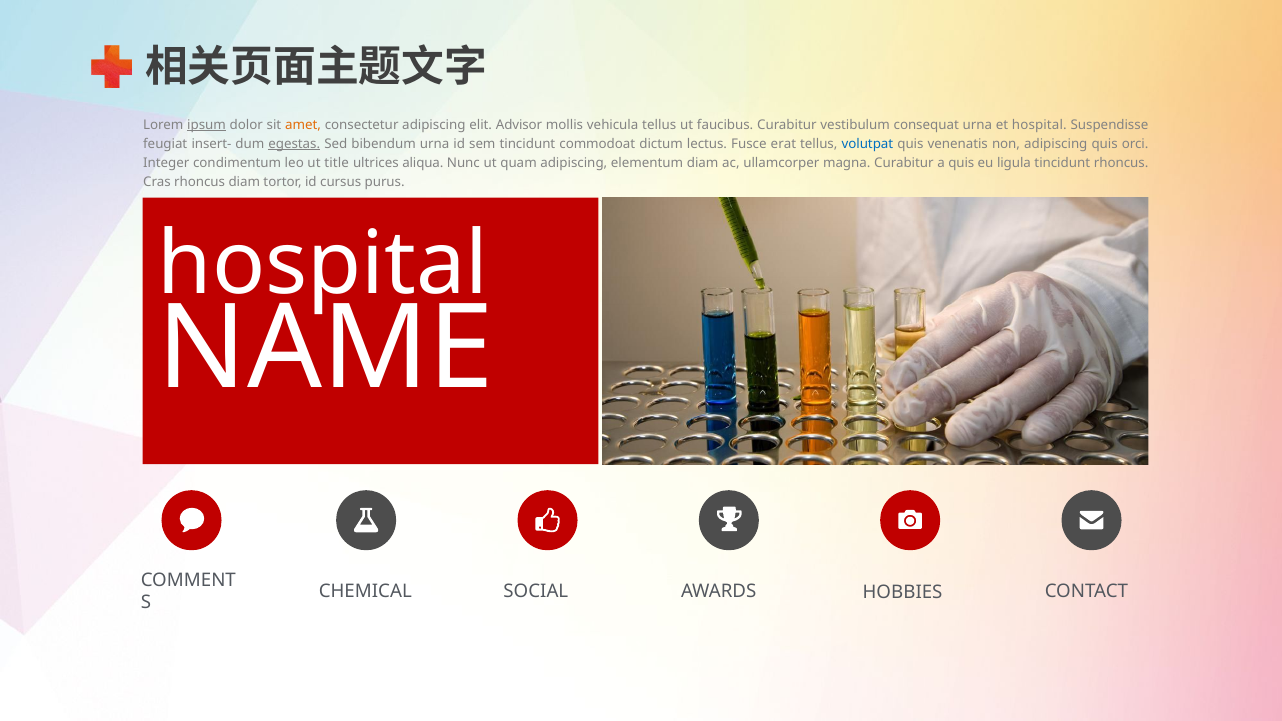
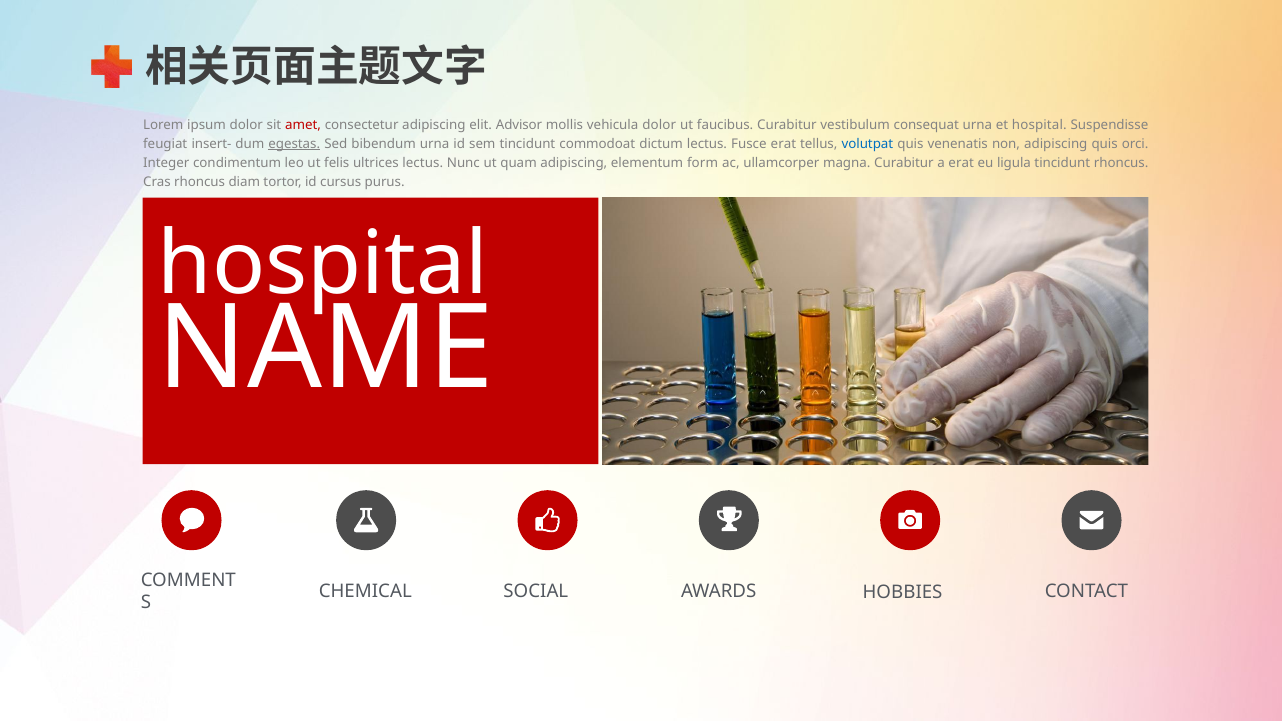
ipsum underline: present -> none
amet colour: orange -> red
vehicula tellus: tellus -> dolor
title: title -> felis
ultrices aliqua: aliqua -> lectus
elementum diam: diam -> form
a quis: quis -> erat
